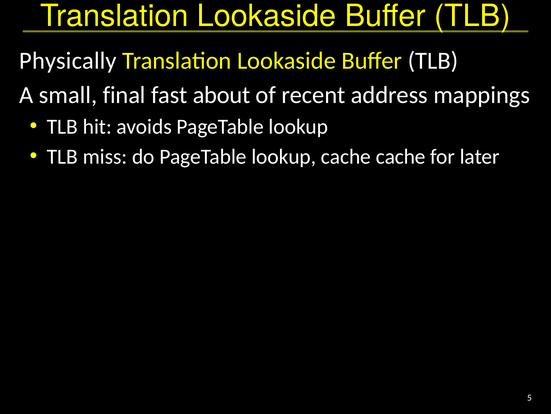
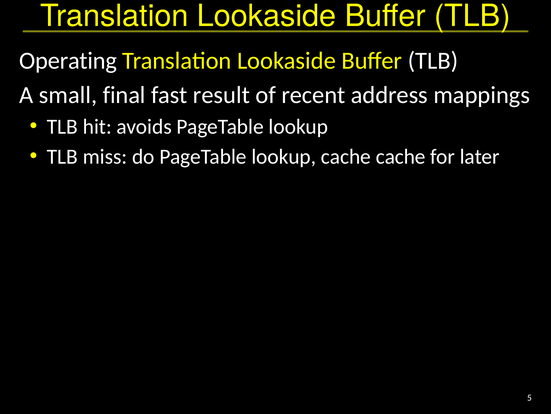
Physically: Physically -> Operating
about: about -> result
